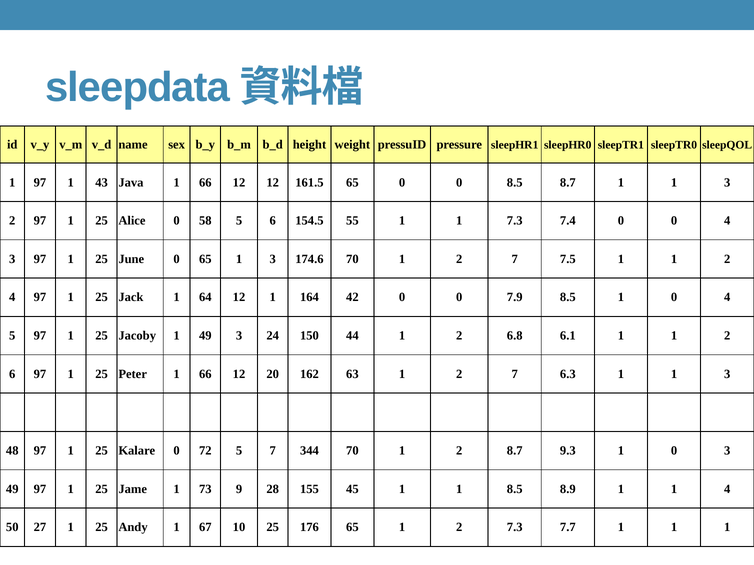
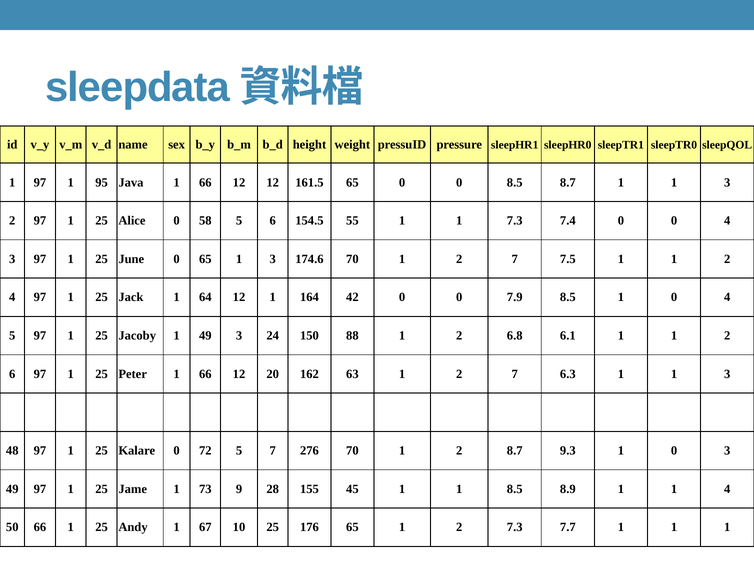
43: 43 -> 95
44: 44 -> 88
344: 344 -> 276
50 27: 27 -> 66
